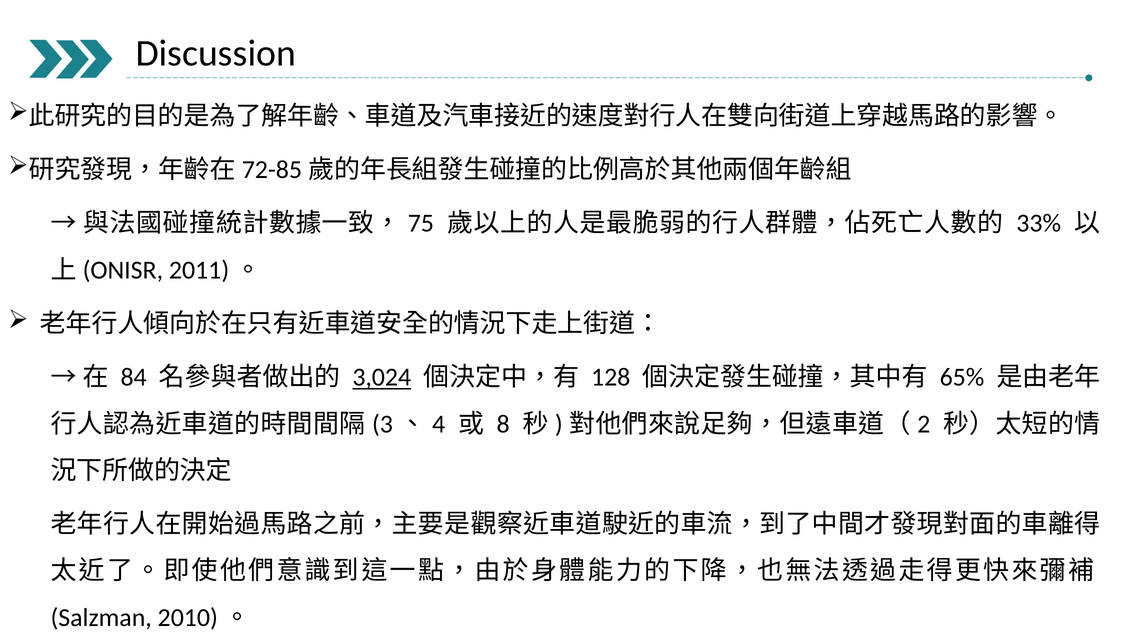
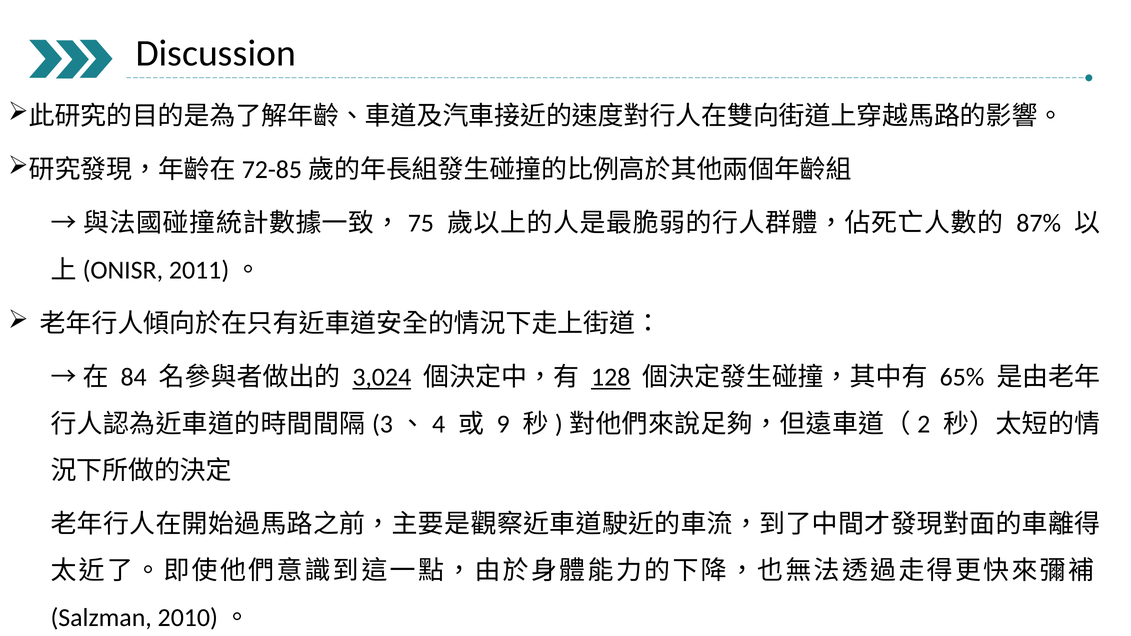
33%: 33% -> 87%
128 underline: none -> present
8: 8 -> 9
